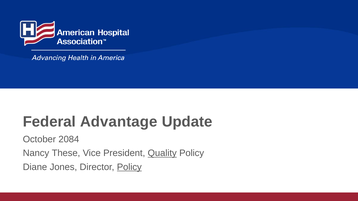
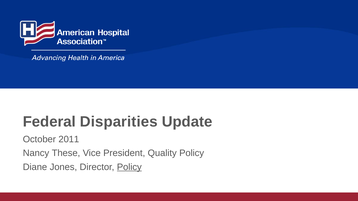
Advantage: Advantage -> Disparities
2084: 2084 -> 2011
Quality underline: present -> none
